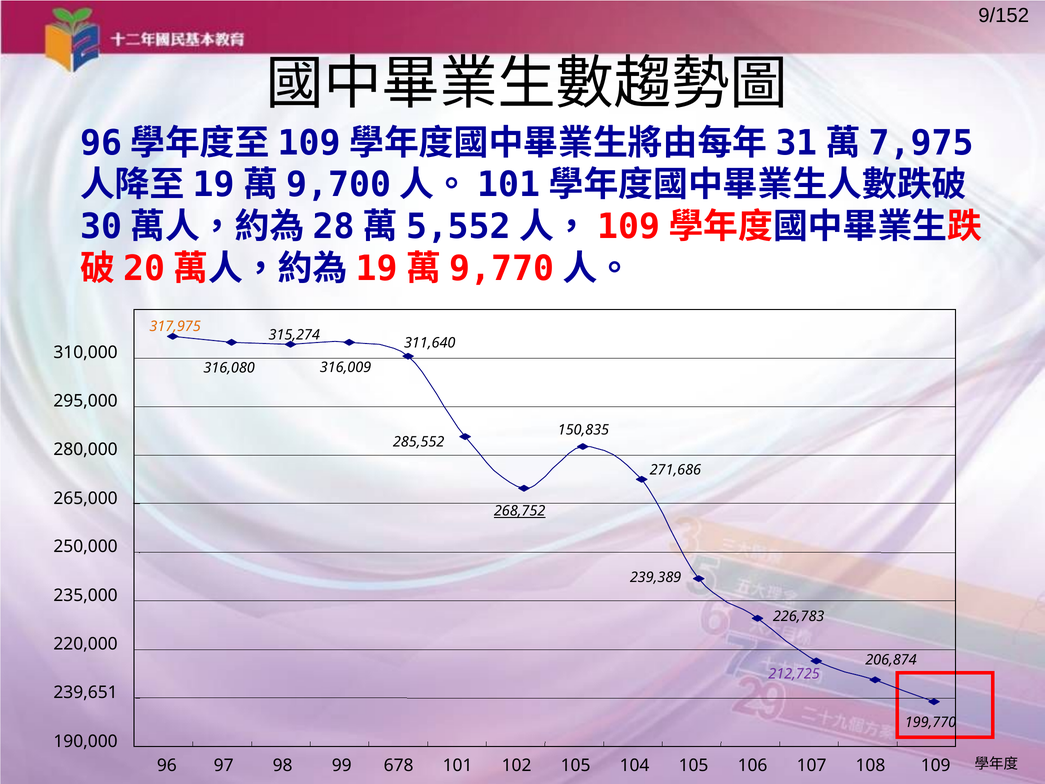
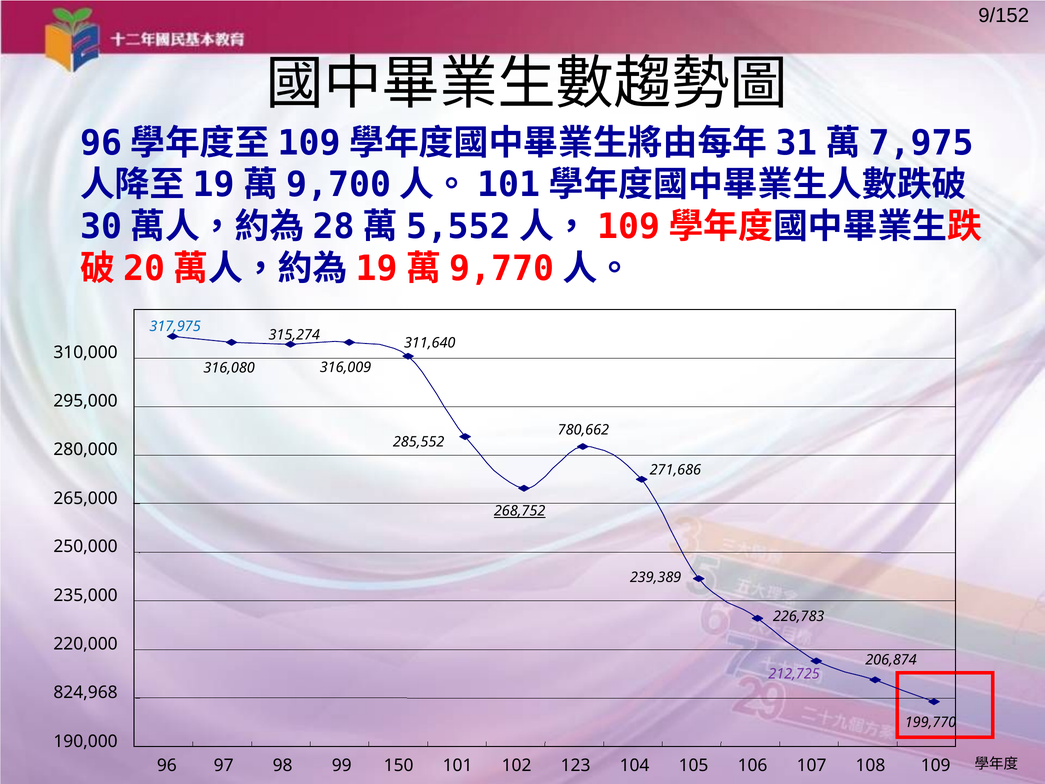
317,975 colour: orange -> blue
150,835: 150,835 -> 780,662
239,651: 239,651 -> 824,968
678: 678 -> 150
102 105: 105 -> 123
